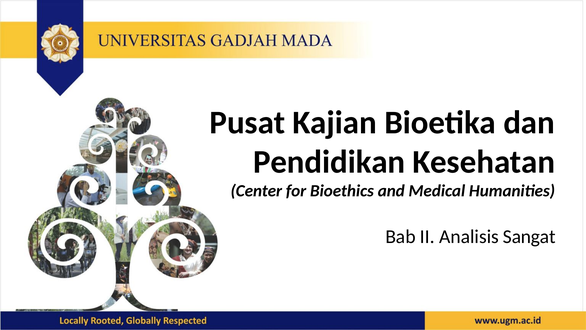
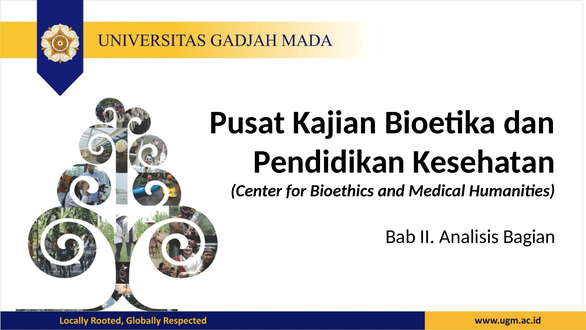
Sangat: Sangat -> Bagian
